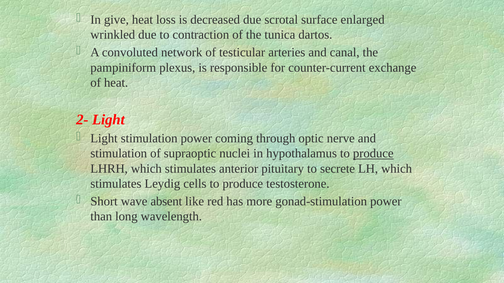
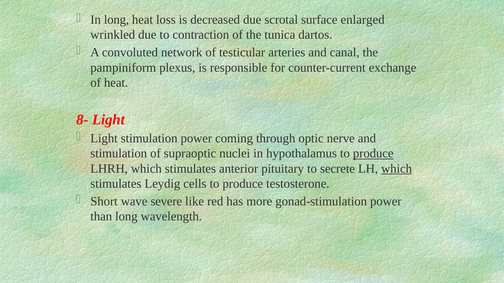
In give: give -> long
2-: 2- -> 8-
which at (397, 169) underline: none -> present
absent: absent -> severe
